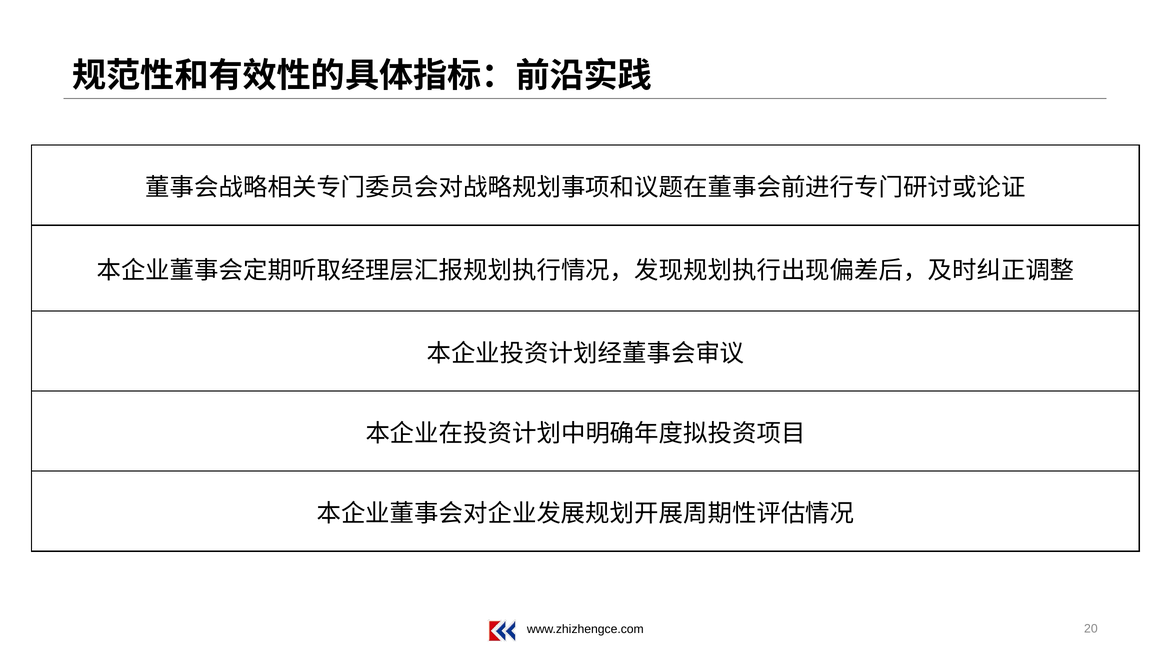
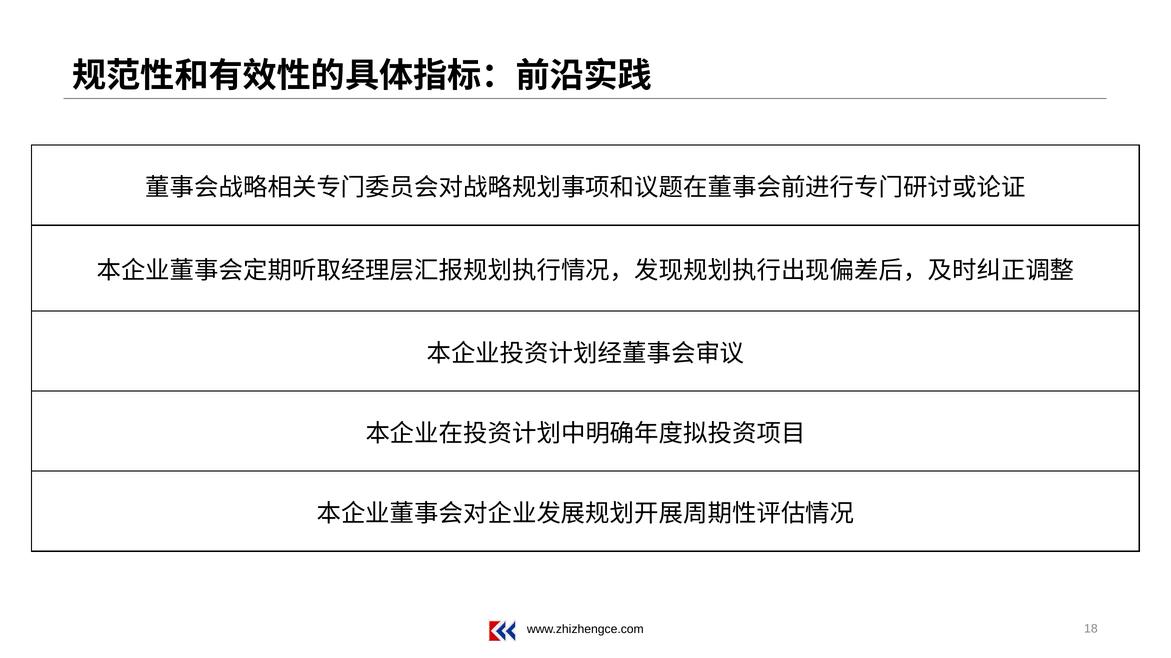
20: 20 -> 18
